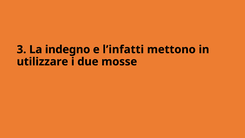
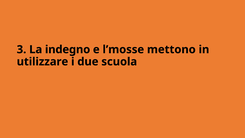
l’infatti: l’infatti -> l’mosse
mosse: mosse -> scuola
